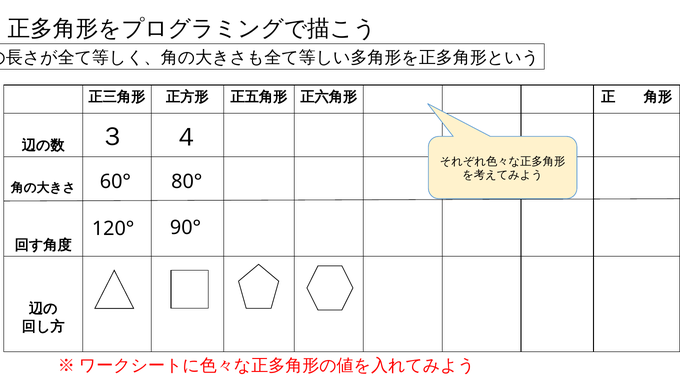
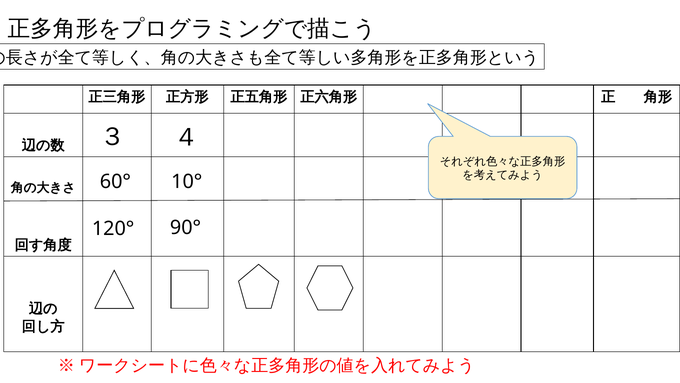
80°: 80° -> 10°
